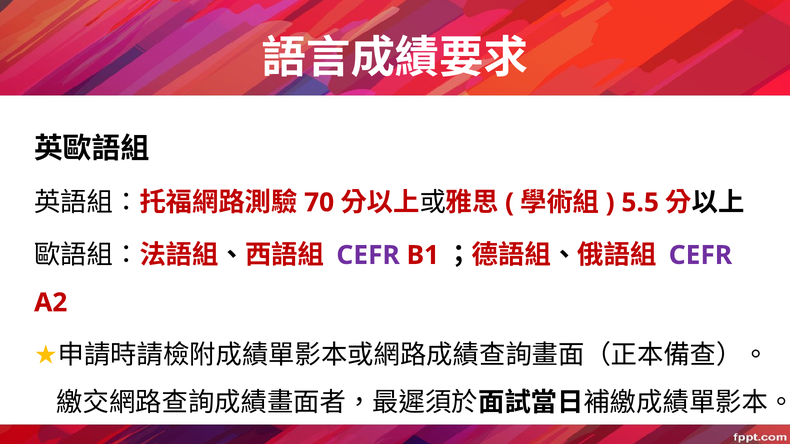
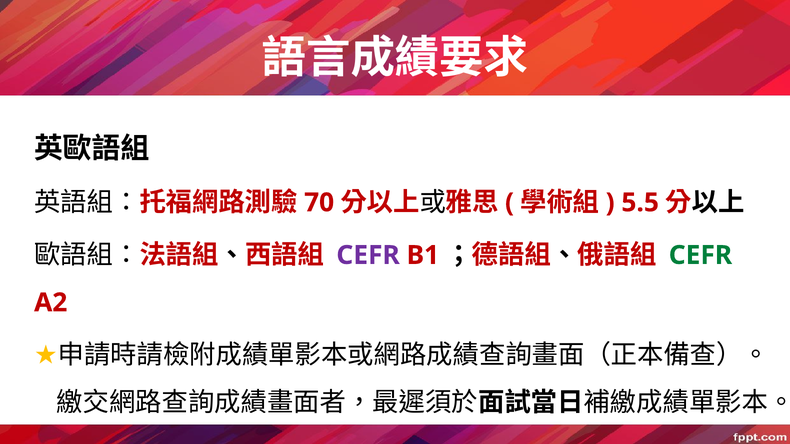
CEFR at (700, 255) colour: purple -> green
